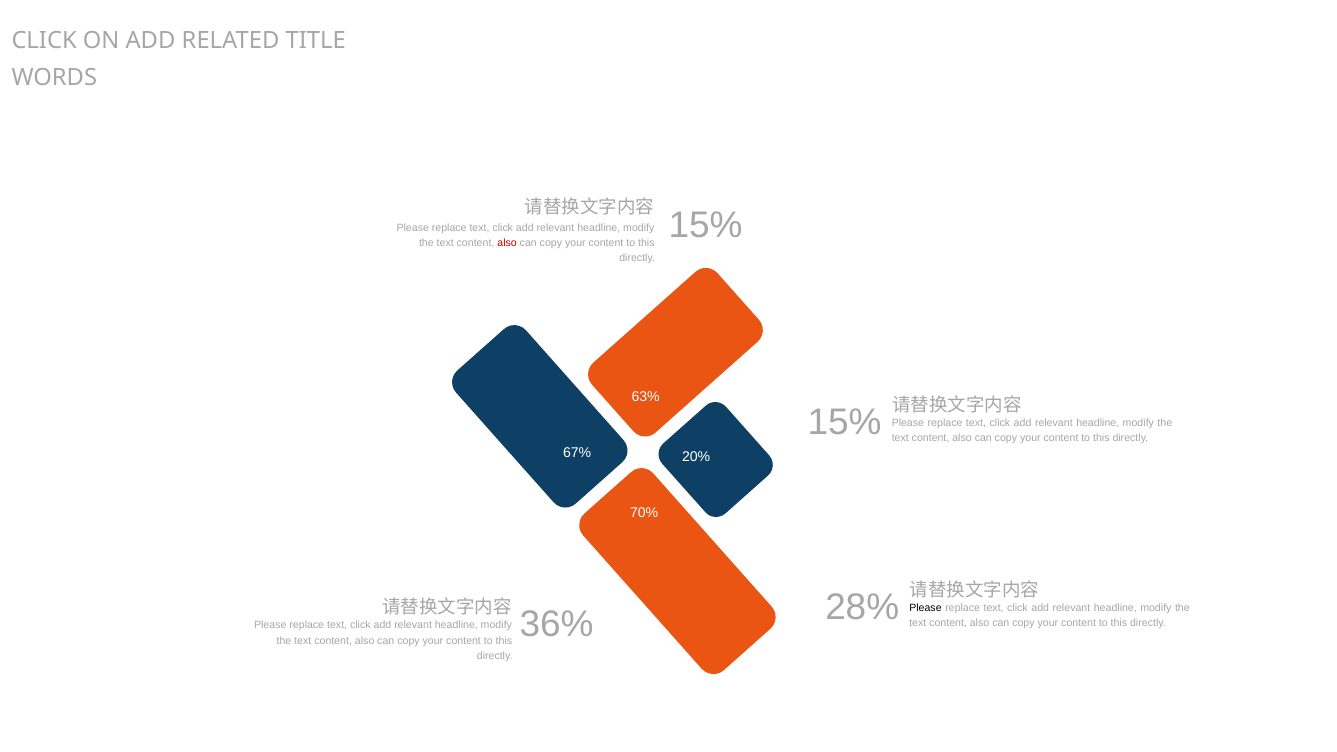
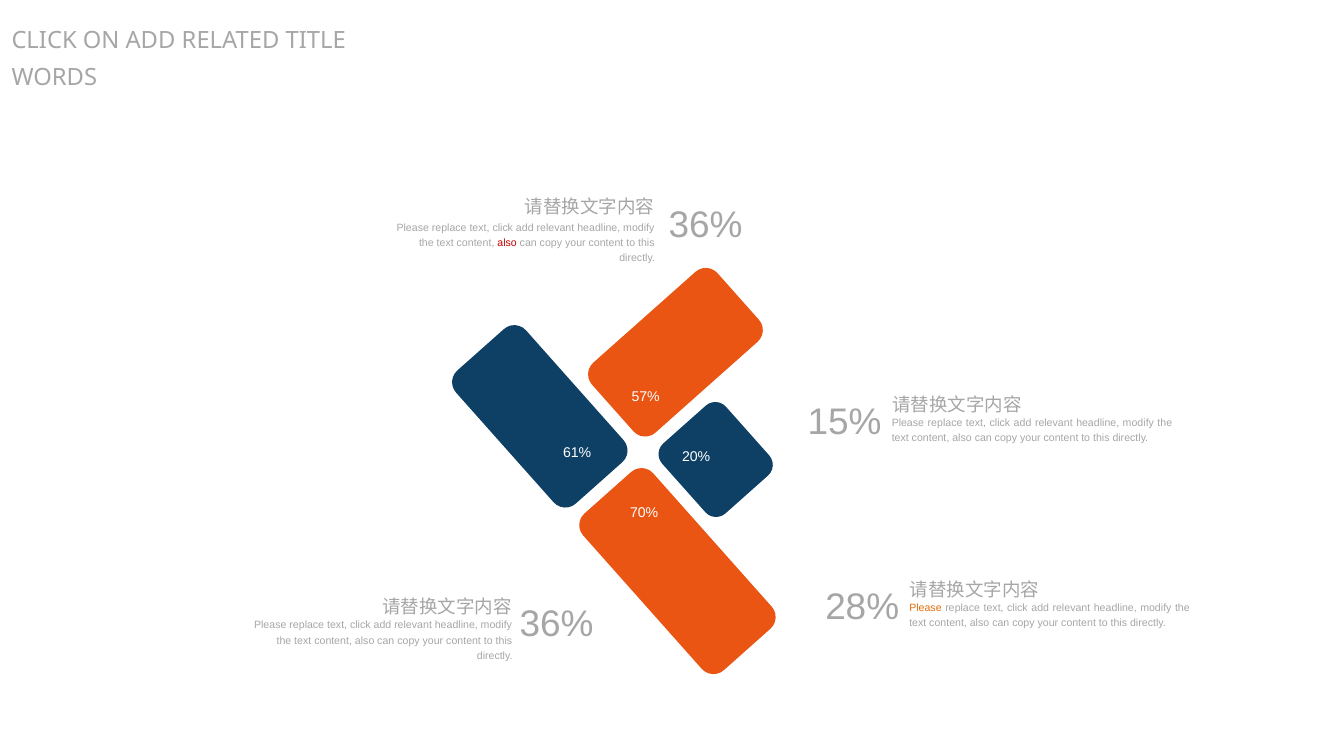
15% at (705, 225): 15% -> 36%
63%: 63% -> 57%
67%: 67% -> 61%
Please at (925, 608) colour: black -> orange
